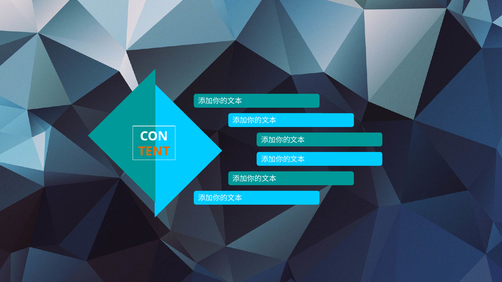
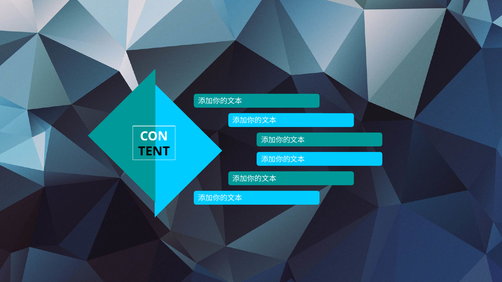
TENT colour: orange -> black
